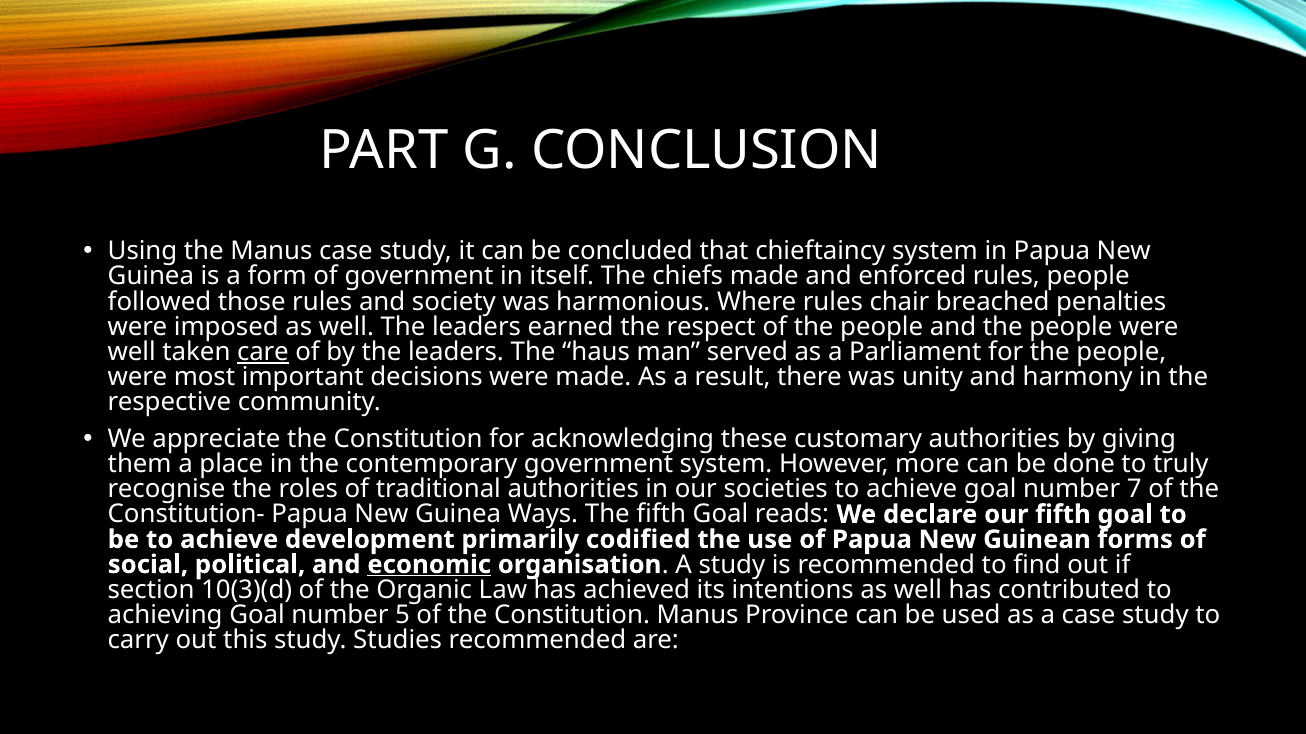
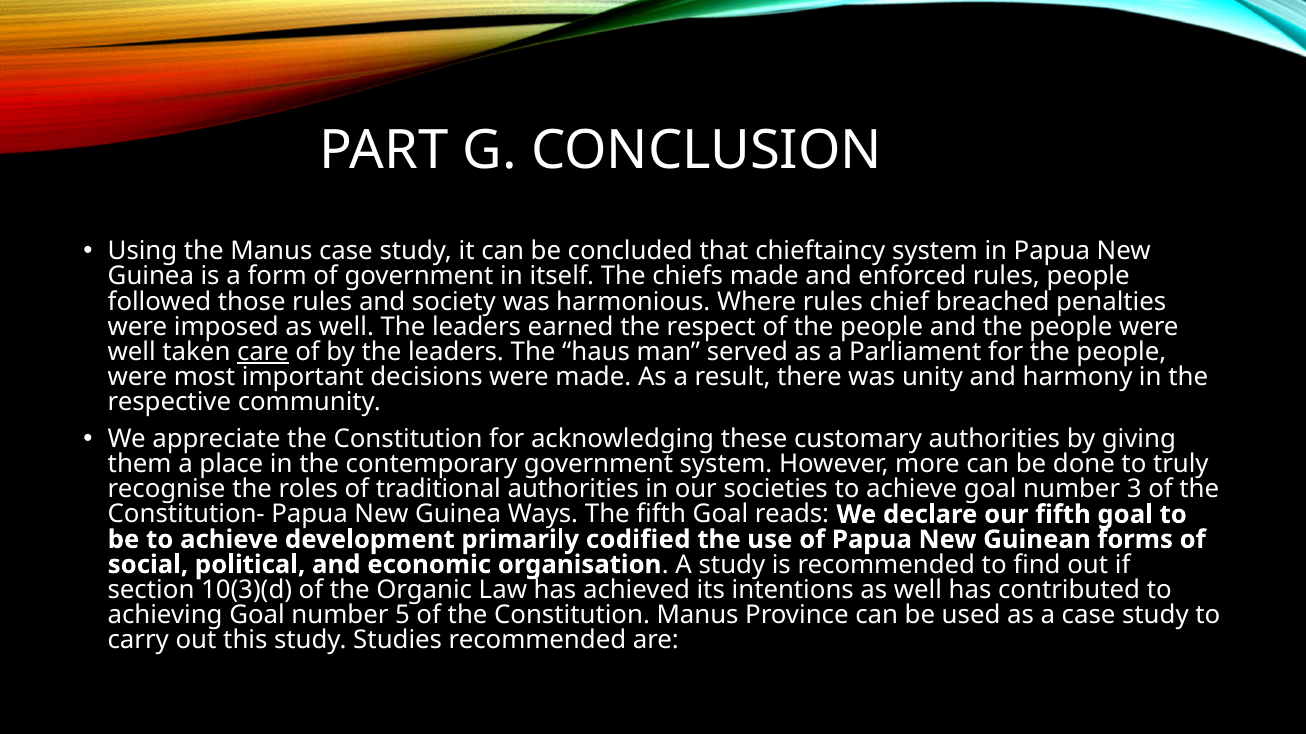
chair: chair -> chief
7: 7 -> 3
economic underline: present -> none
